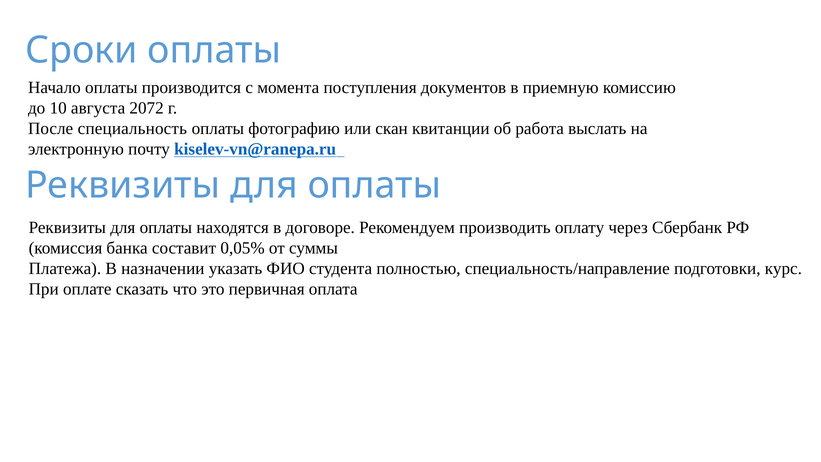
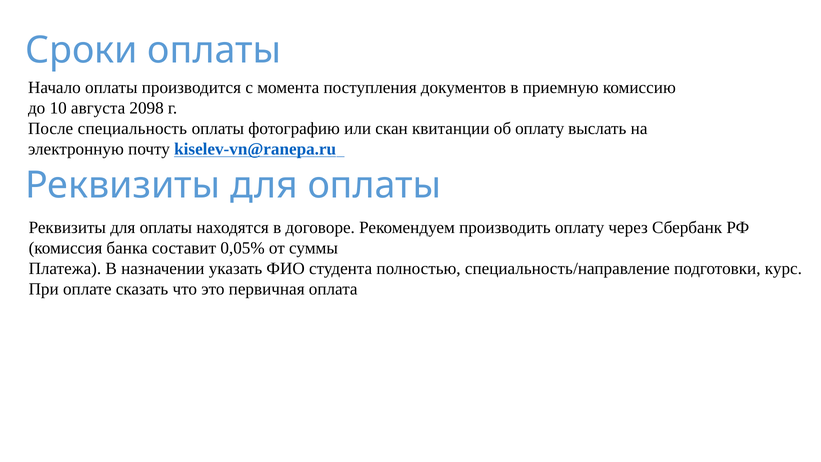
2072: 2072 -> 2098
об работа: работа -> оплату
